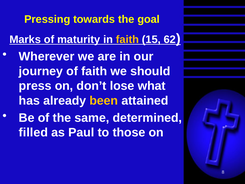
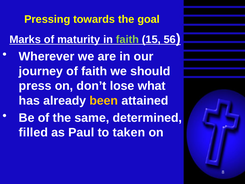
faith at (127, 39) colour: yellow -> light green
62: 62 -> 56
those: those -> taken
